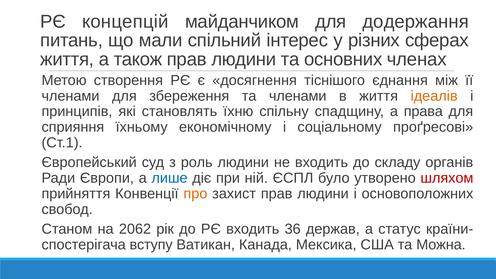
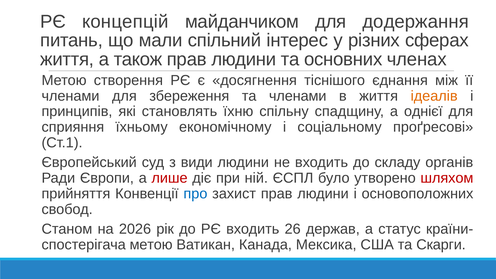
права: права -> однієї
роль: роль -> види
лише colour: blue -> red
про colour: orange -> blue
2062: 2062 -> 2026
36: 36 -> 26
вступу at (151, 245): вступу -> метою
Можна: Можна -> Скарги
